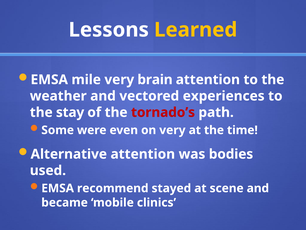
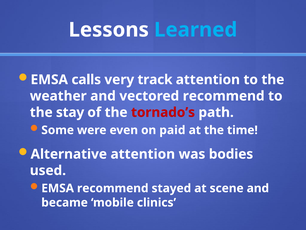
Learned colour: yellow -> light blue
mile: mile -> calls
brain: brain -> track
vectored experiences: experiences -> recommend
on very: very -> paid
